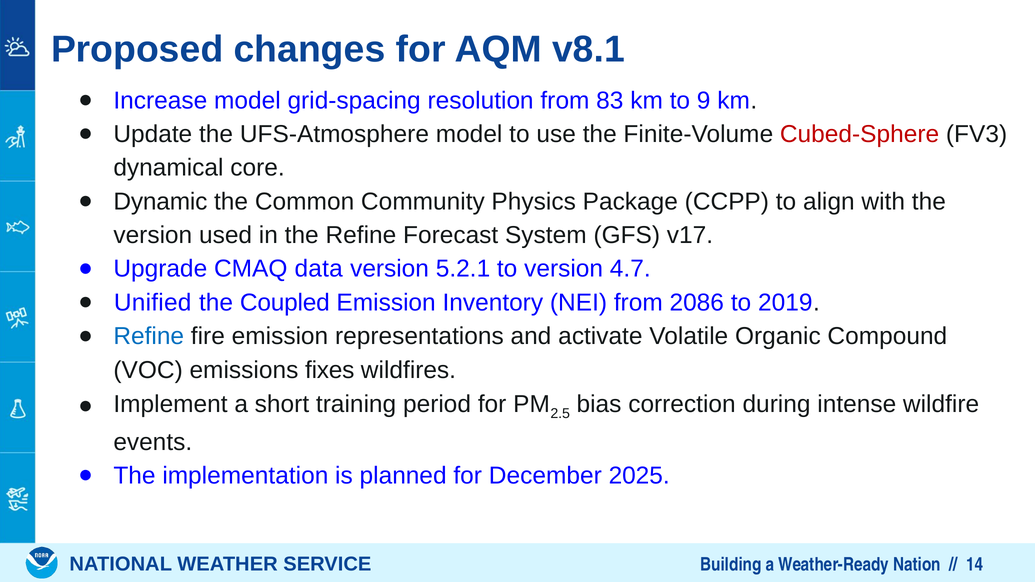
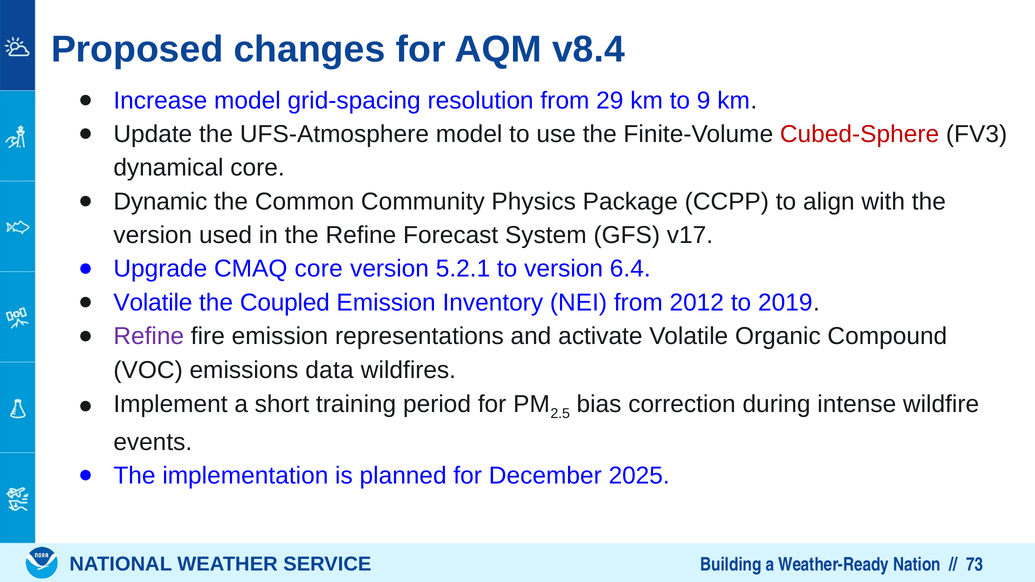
v8.1: v8.1 -> v8.4
83: 83 -> 29
CMAQ data: data -> core
4.7: 4.7 -> 6.4
Unified at (153, 303): Unified -> Volatile
2086: 2086 -> 2012
Refine at (149, 336) colour: blue -> purple
fixes: fixes -> data
14: 14 -> 73
